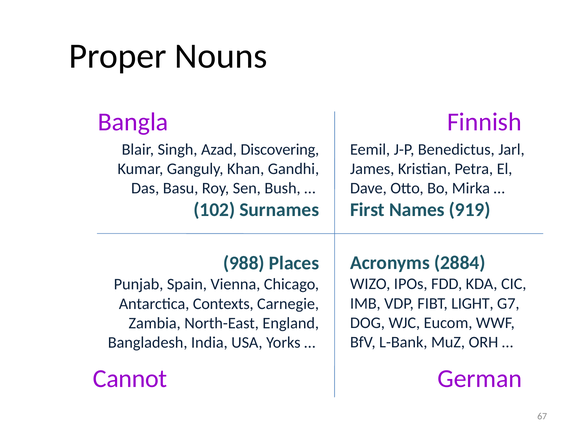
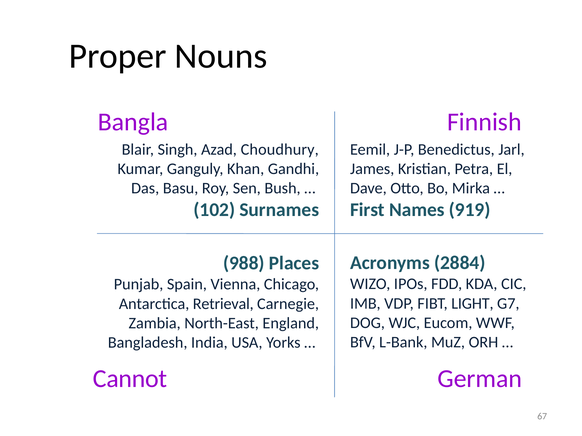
Discovering: Discovering -> Choudhury
Contexts: Contexts -> Retrieval
